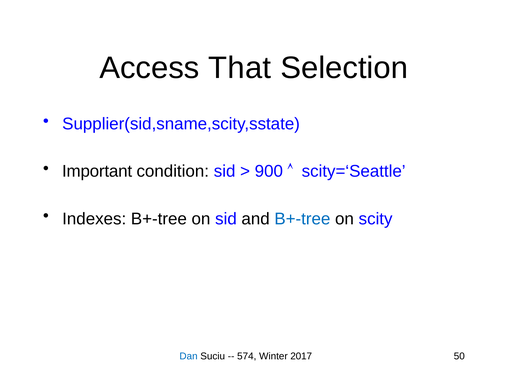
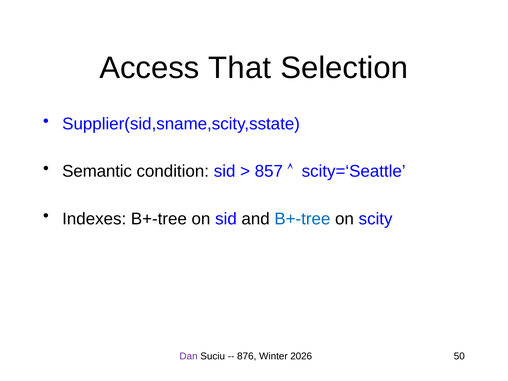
Important: Important -> Semantic
900: 900 -> 857
Dan colour: blue -> purple
574: 574 -> 876
2017: 2017 -> 2026
